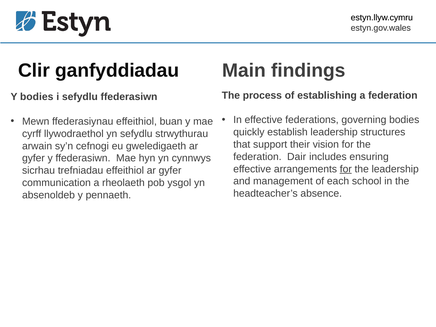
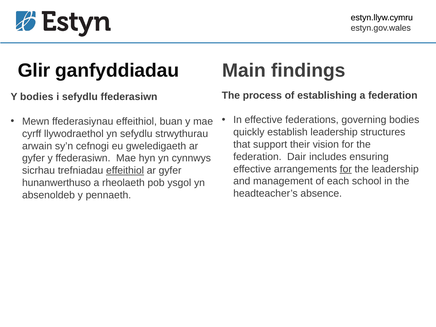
Clir: Clir -> Glir
effeithiol at (125, 171) underline: none -> present
communication: communication -> hunanwerthuso
